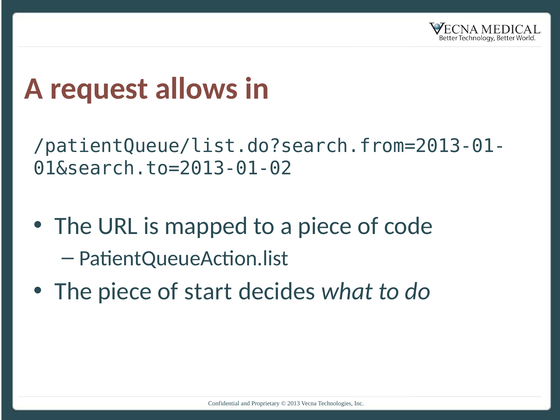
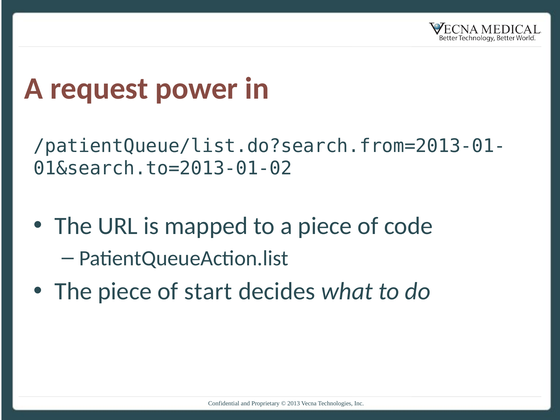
allows: allows -> power
